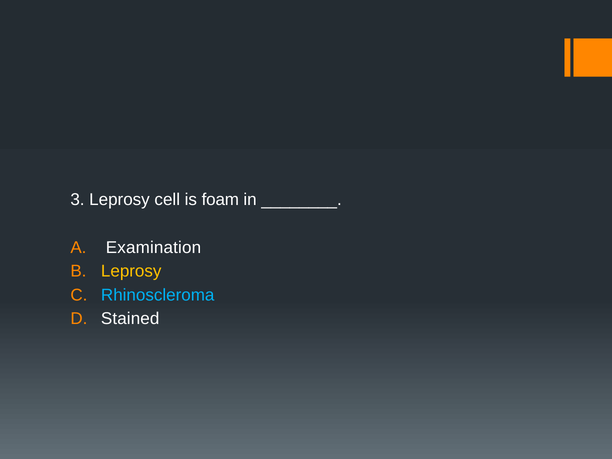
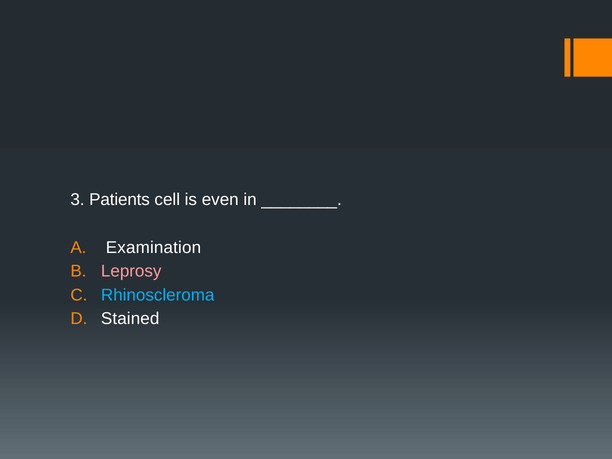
3 Leprosy: Leprosy -> Patients
foam: foam -> even
Leprosy at (131, 271) colour: yellow -> pink
